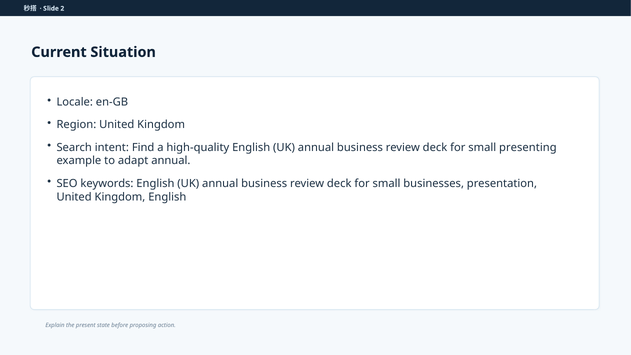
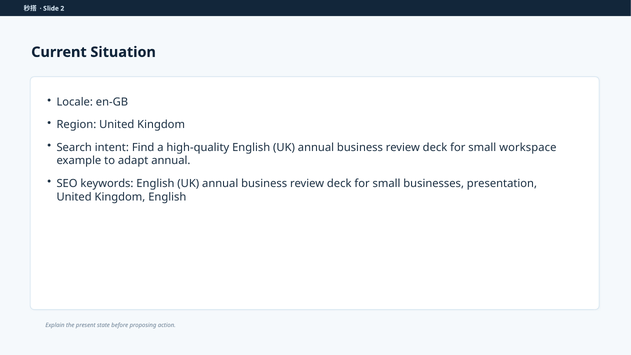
presenting: presenting -> workspace
